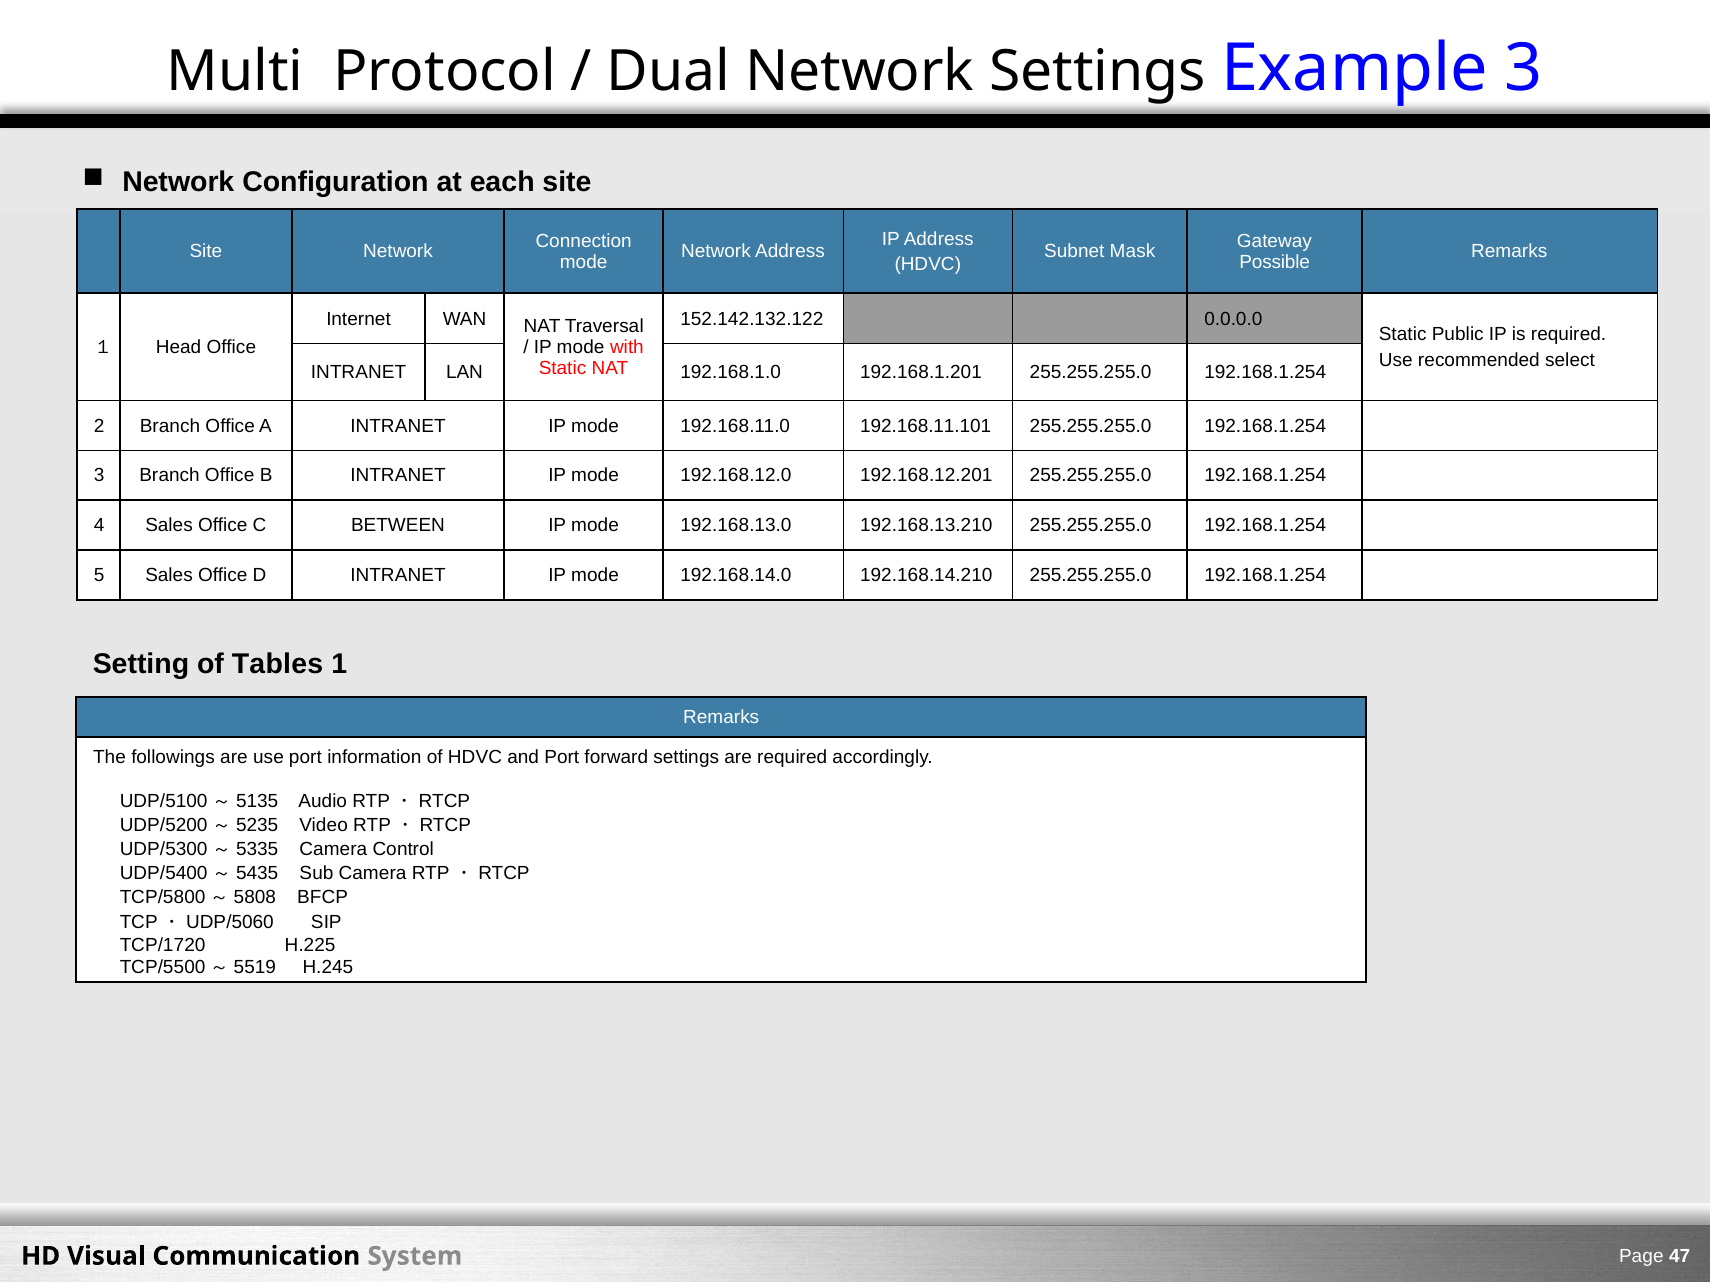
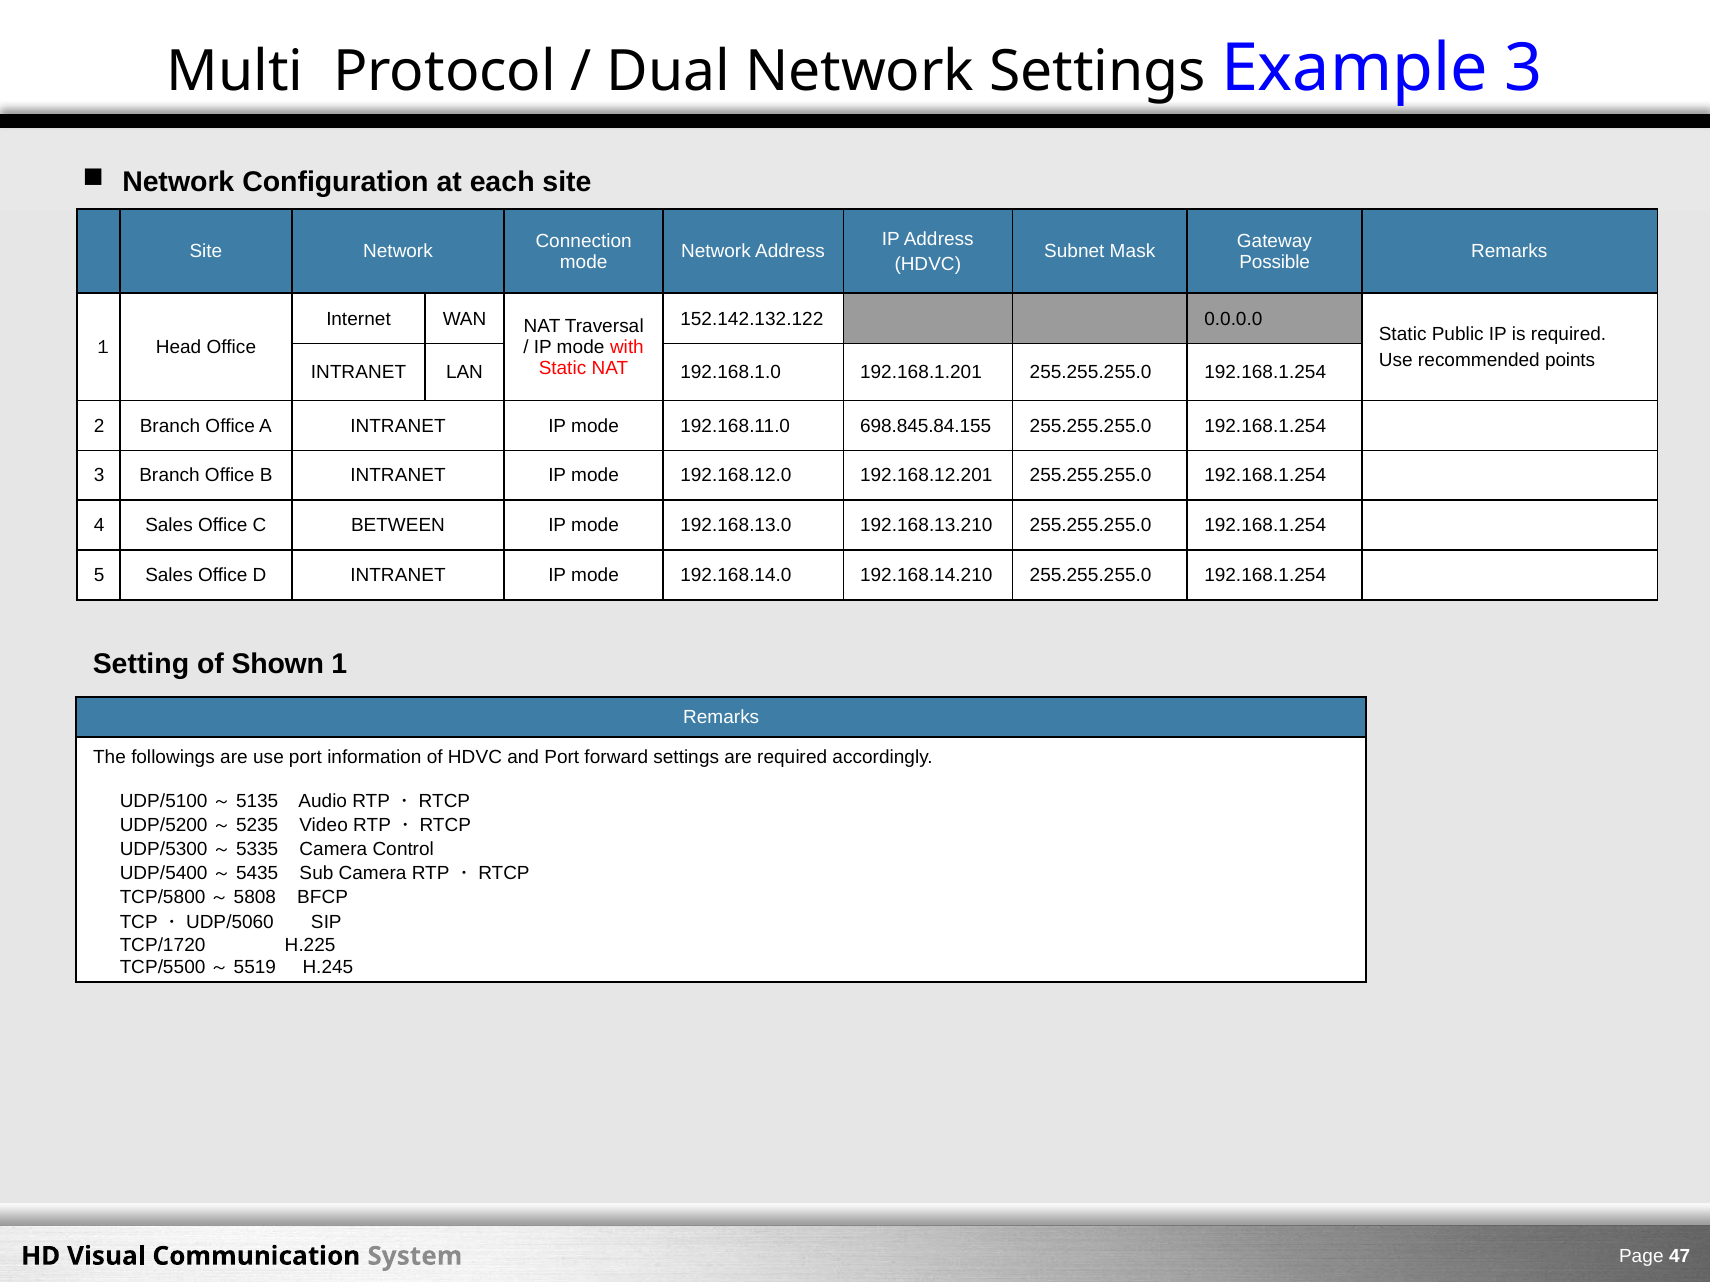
select: select -> points
192.168.11.101: 192.168.11.101 -> 698.845.84.155
Tables: Tables -> Shown
